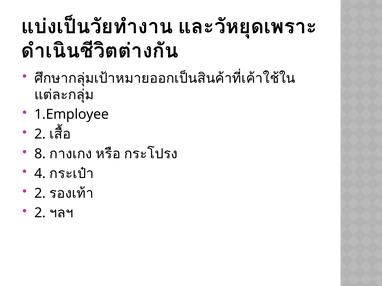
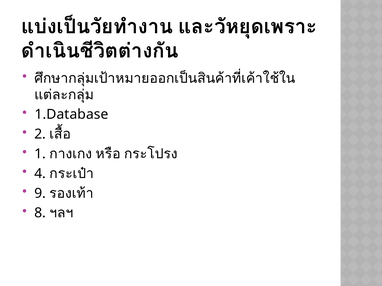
1.Employee: 1.Employee -> 1.Database
8: 8 -> 1
2 at (40, 194): 2 -> 9
2 at (40, 213): 2 -> 8
